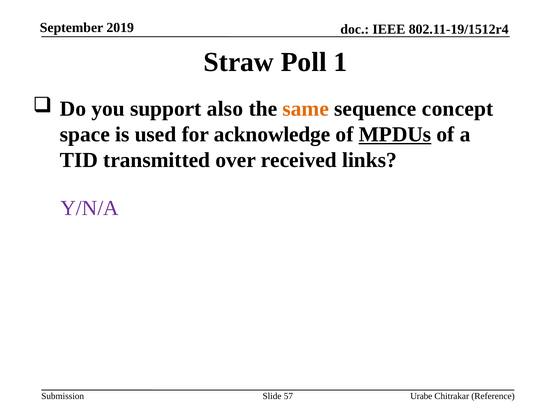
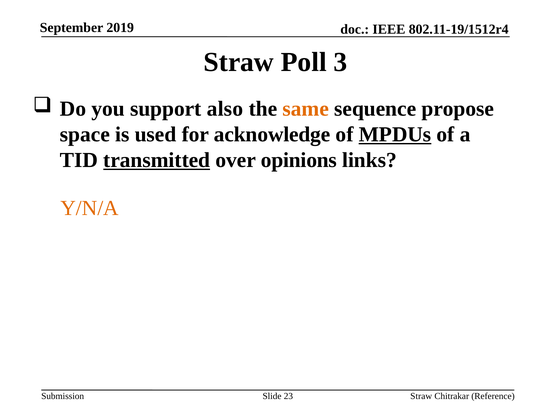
1: 1 -> 3
concept: concept -> propose
transmitted underline: none -> present
received: received -> opinions
Y/N/A colour: purple -> orange
57: 57 -> 23
Urabe at (421, 396): Urabe -> Straw
